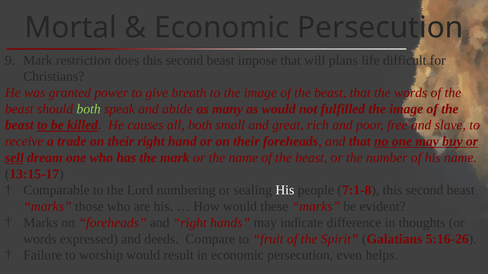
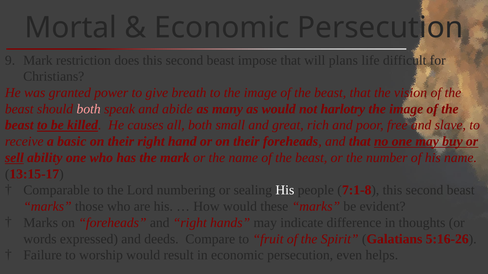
the words: words -> vision
both at (89, 109) colour: light green -> pink
fulfilled: fulfilled -> harlotry
trade: trade -> basic
dream: dream -> ability
